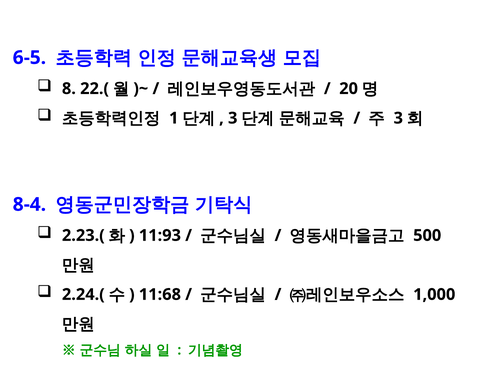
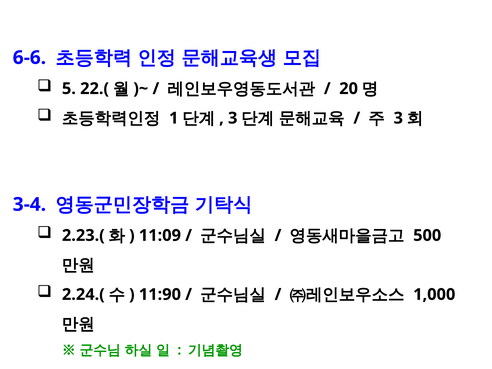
6-5: 6-5 -> 6-6
8: 8 -> 5
8-4: 8-4 -> 3-4
11:93: 11:93 -> 11:09
11:68: 11:68 -> 11:90
